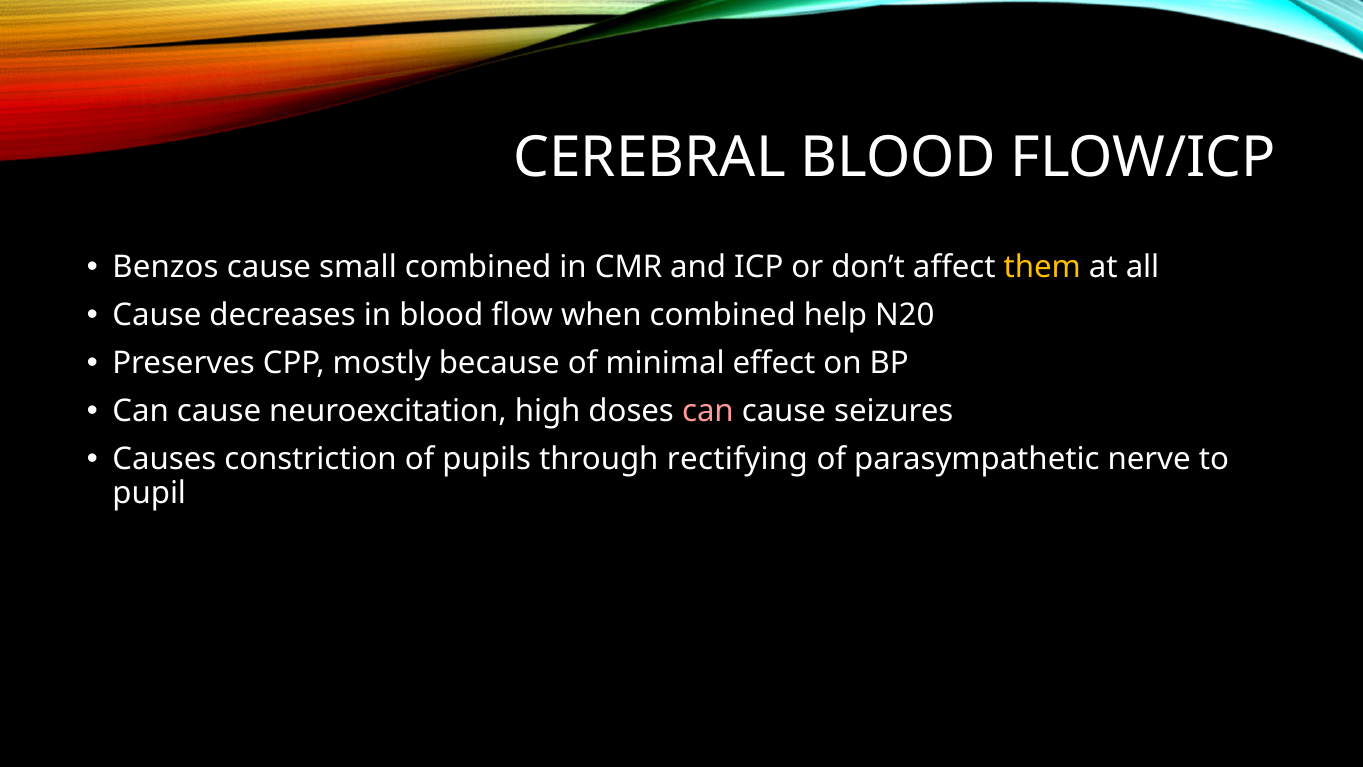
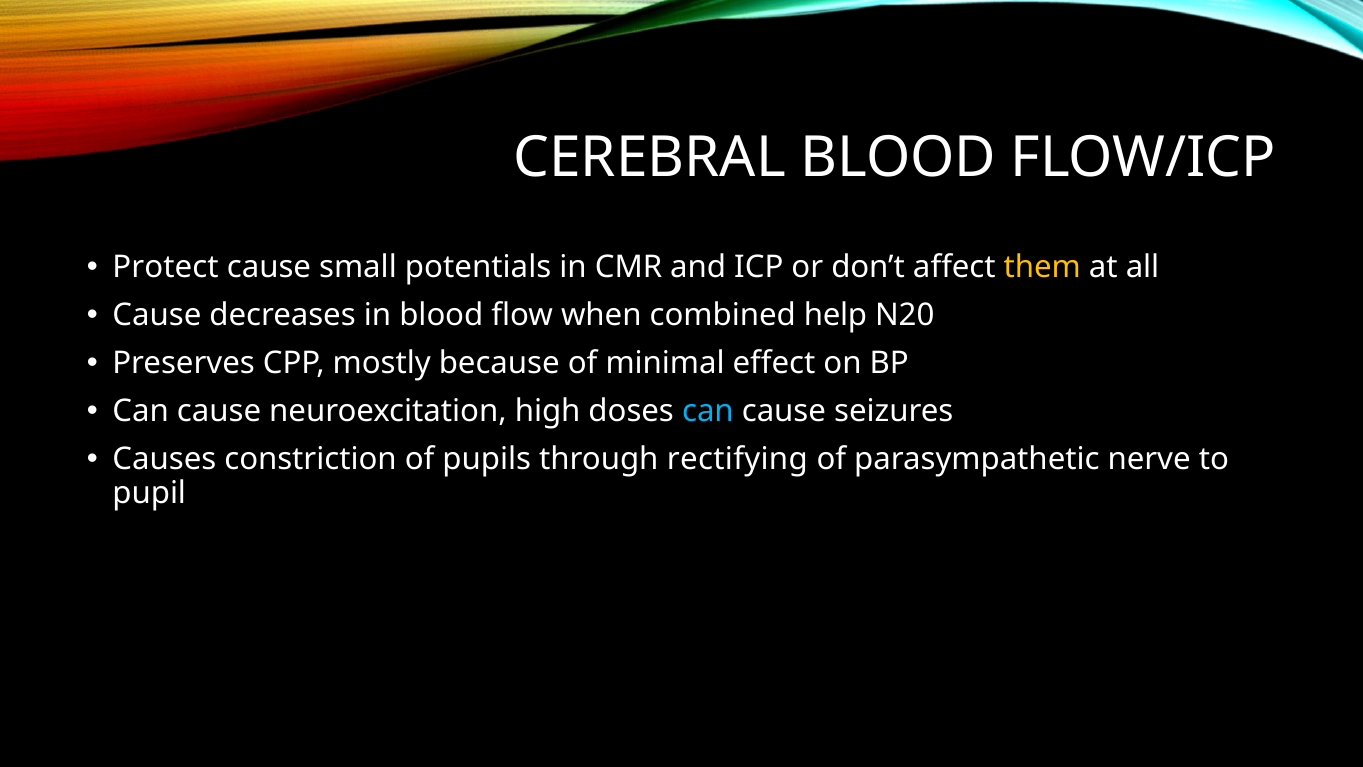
Benzos: Benzos -> Protect
small combined: combined -> potentials
can at (708, 411) colour: pink -> light blue
